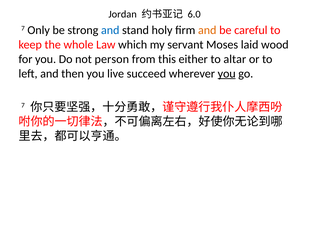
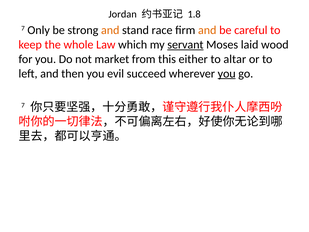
6.0: 6.0 -> 1.8
and at (110, 30) colour: blue -> orange
holy: holy -> race
servant underline: none -> present
person: person -> market
live: live -> evil
